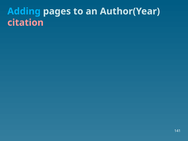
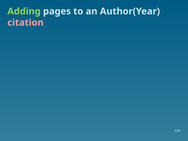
Adding colour: light blue -> light green
